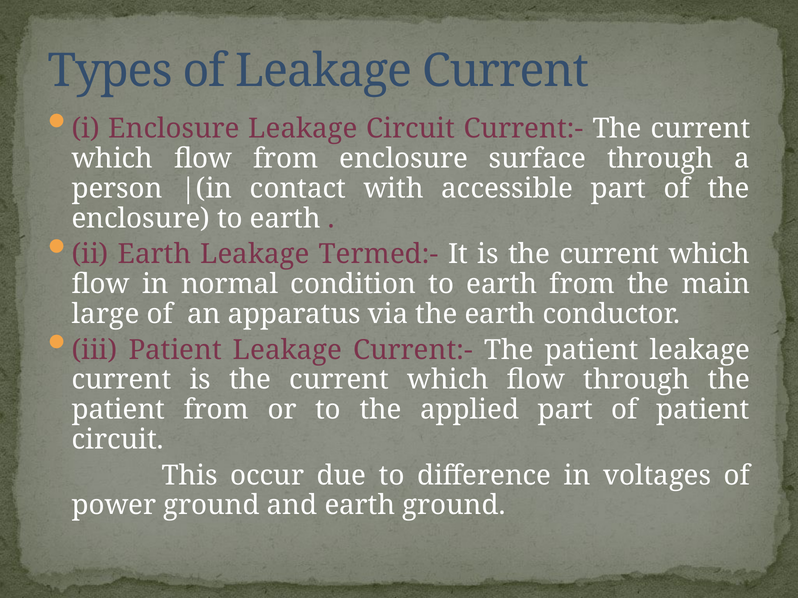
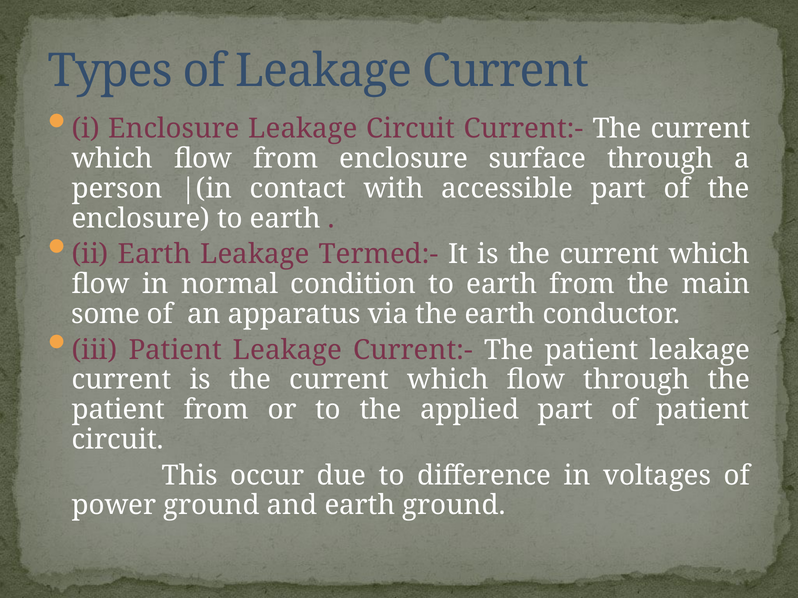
large: large -> some
